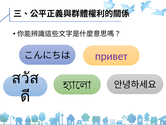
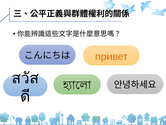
привет colour: purple -> orange
